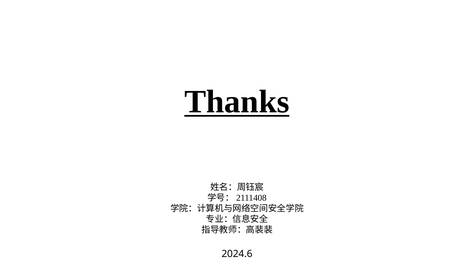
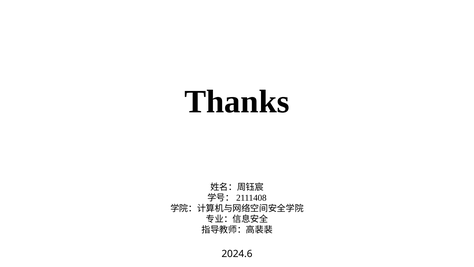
Thanks underline: present -> none
